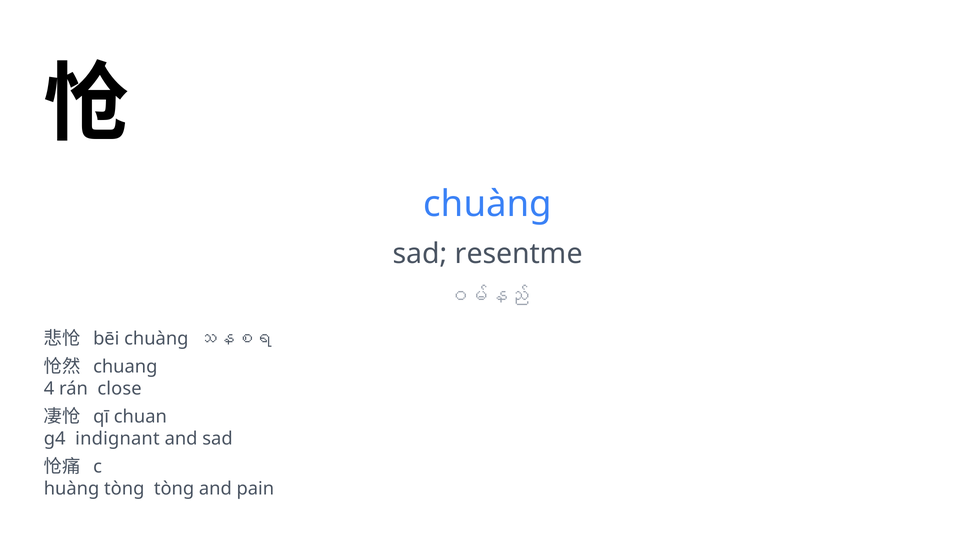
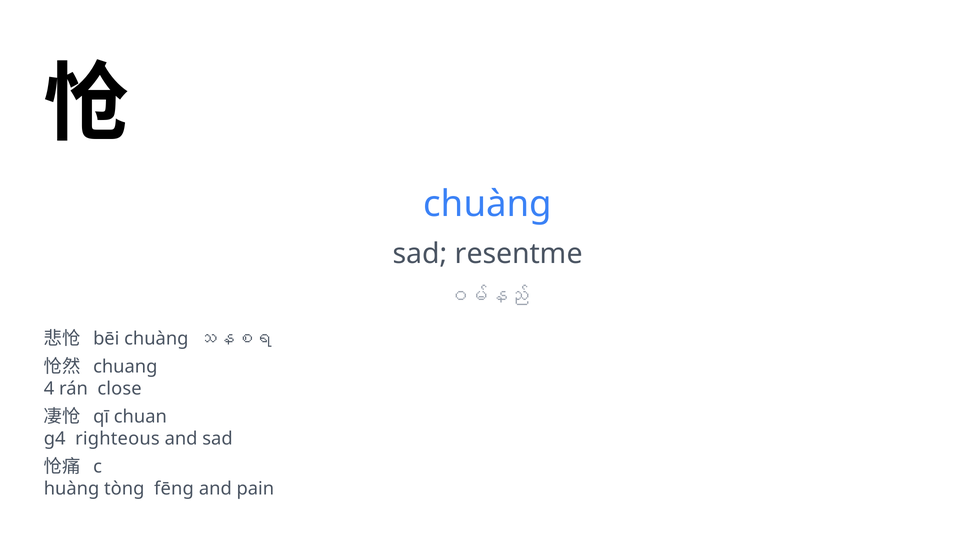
indignant: indignant -> righteous
tòng tòng: tòng -> fēng
